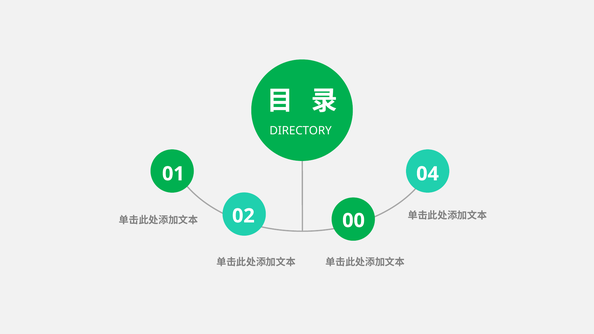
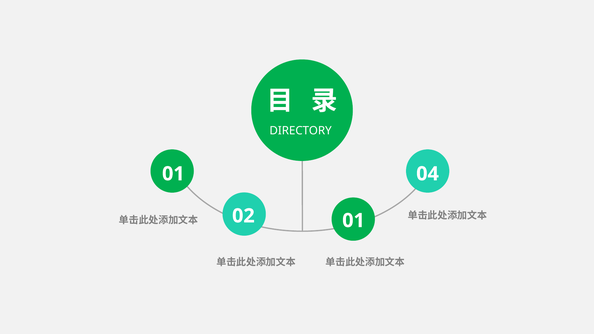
02 00: 00 -> 01
